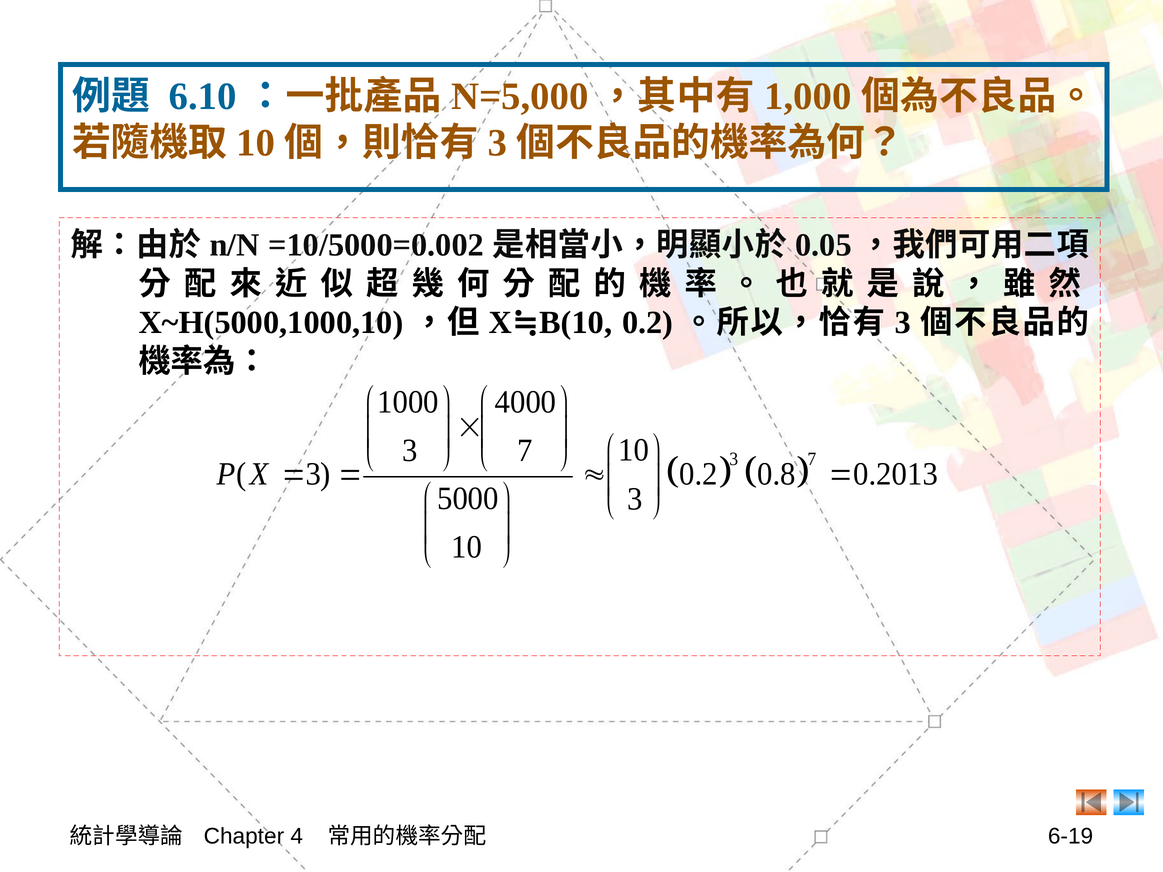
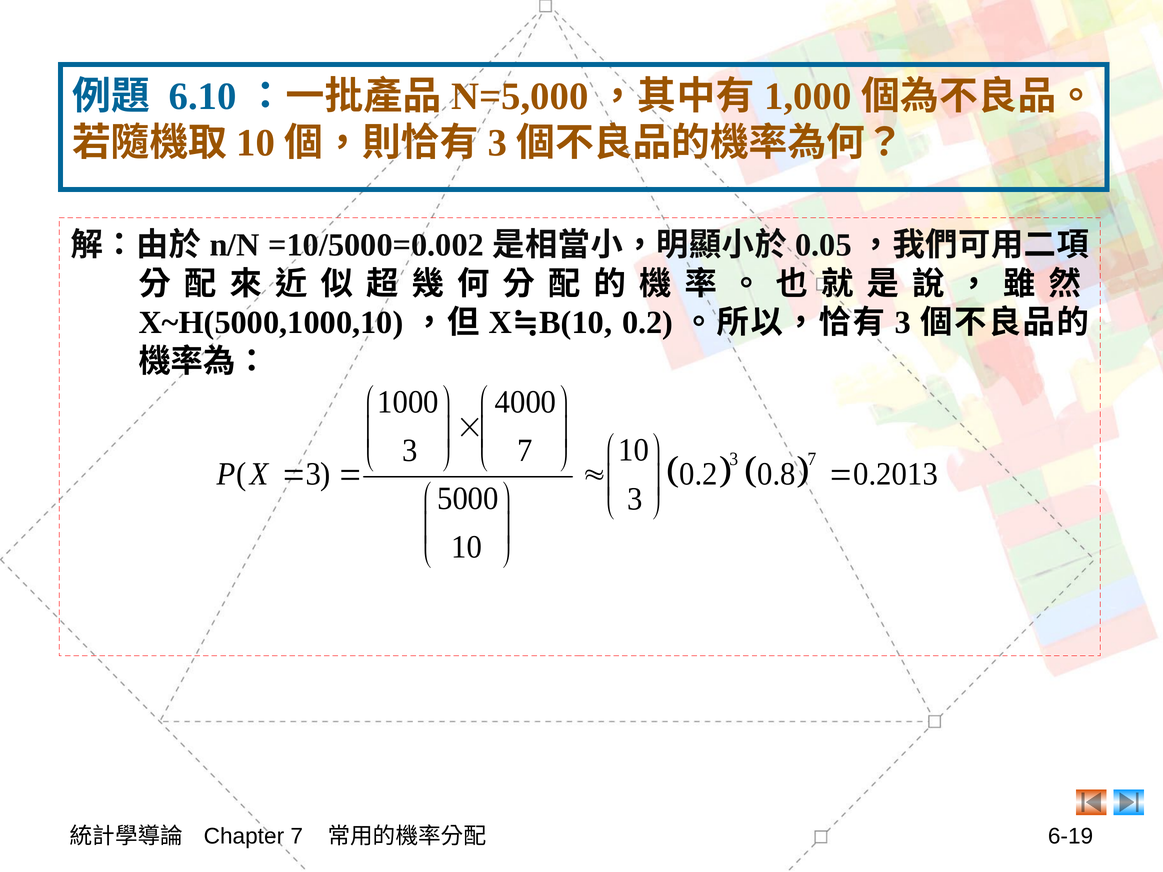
Chapter 4: 4 -> 7
